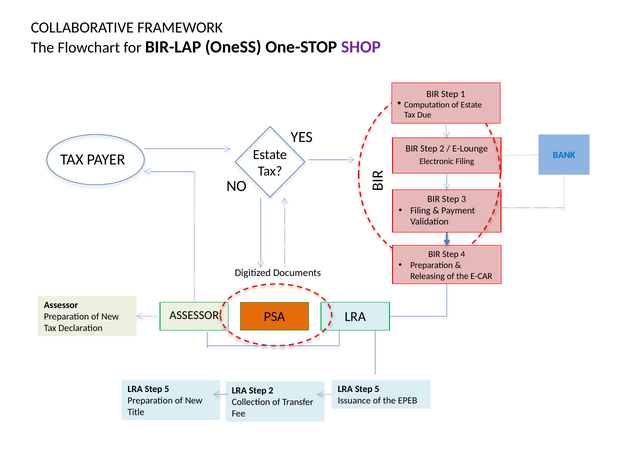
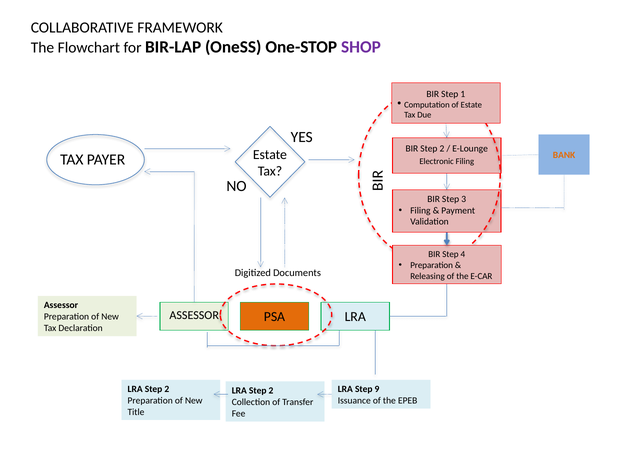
BANK colour: blue -> orange
5 at (167, 389): 5 -> 2
5 at (377, 389): 5 -> 9
